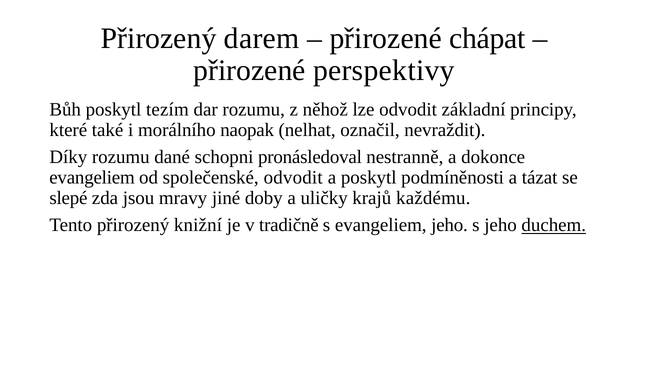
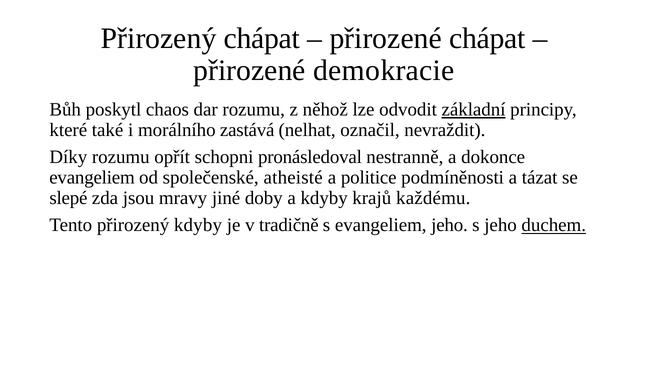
Přirozený darem: darem -> chápat
perspektivy: perspektivy -> demokracie
tezím: tezím -> chaos
základní underline: none -> present
naopak: naopak -> zastává
dané: dané -> opřít
společenské odvodit: odvodit -> atheisté
a poskytl: poskytl -> politice
a uličky: uličky -> kdyby
přirozený knižní: knižní -> kdyby
